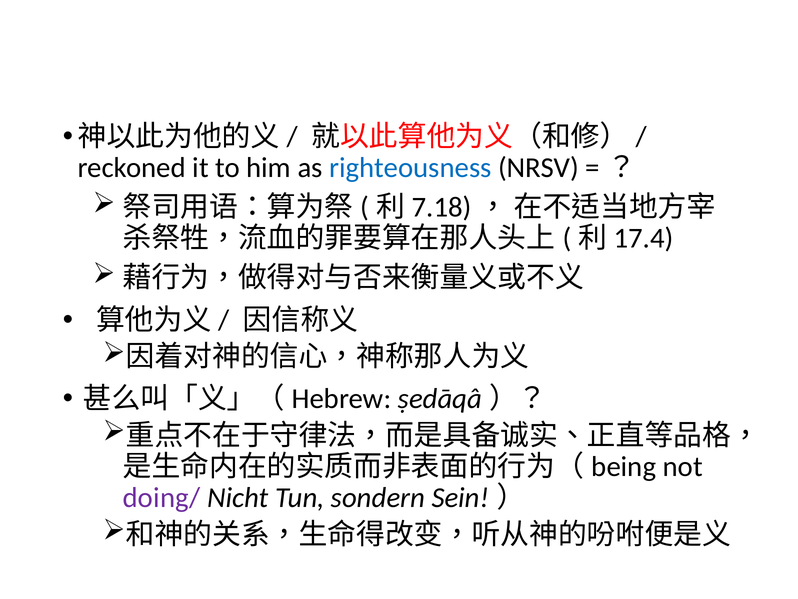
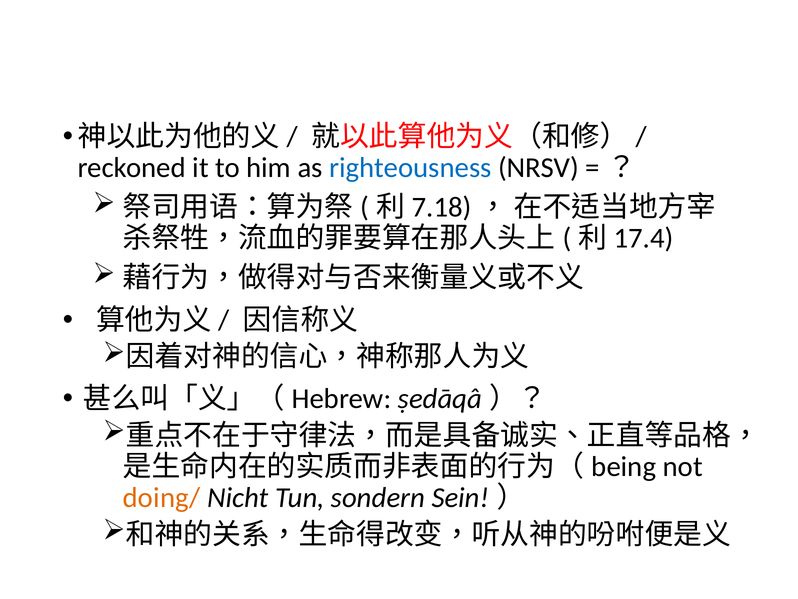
doing/ colour: purple -> orange
